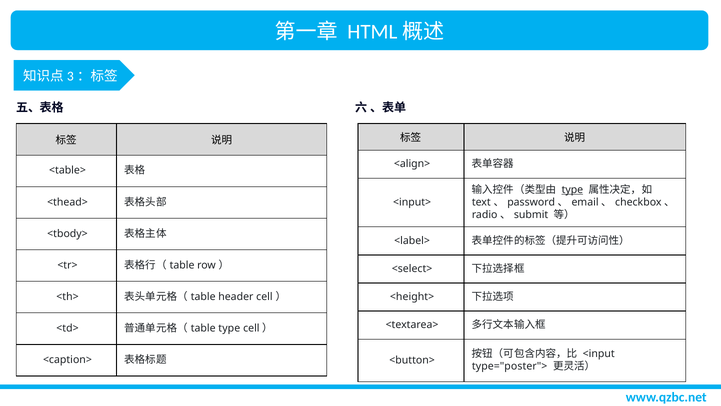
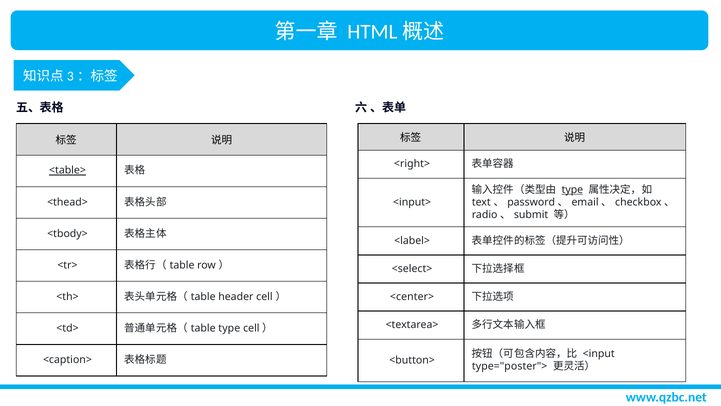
<align>: <align> -> <right>
<table> underline: none -> present
<height>: <height> -> <center>
